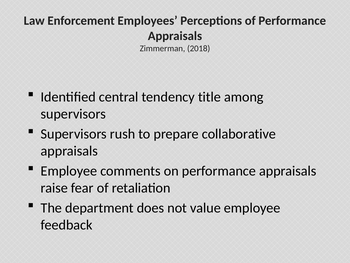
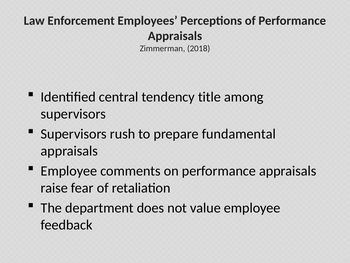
collaborative: collaborative -> fundamental
